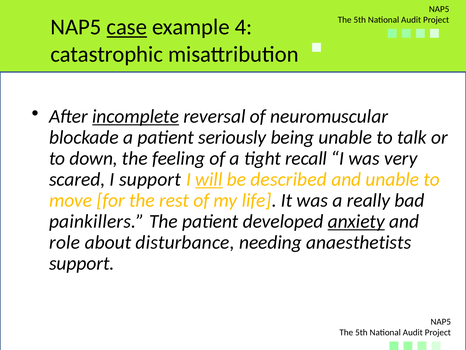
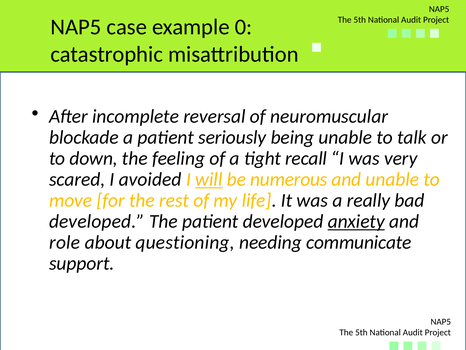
case underline: present -> none
4: 4 -> 0
incomplete underline: present -> none
I support: support -> avoided
described: described -> numerous
painkillers at (97, 221): painkillers -> developed
disturbance: disturbance -> questioning
anaesthetists: anaesthetists -> communicate
